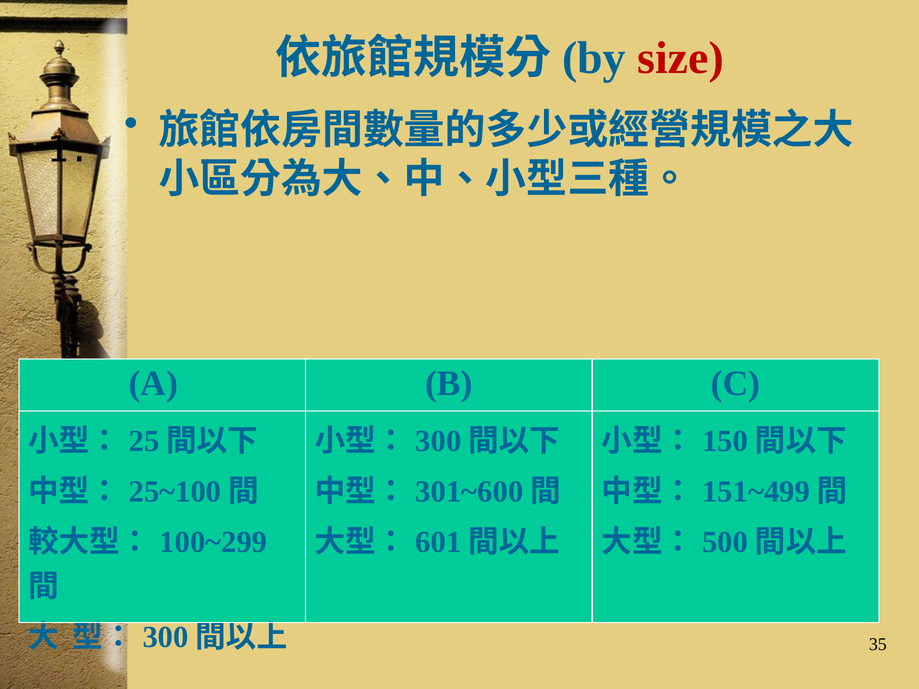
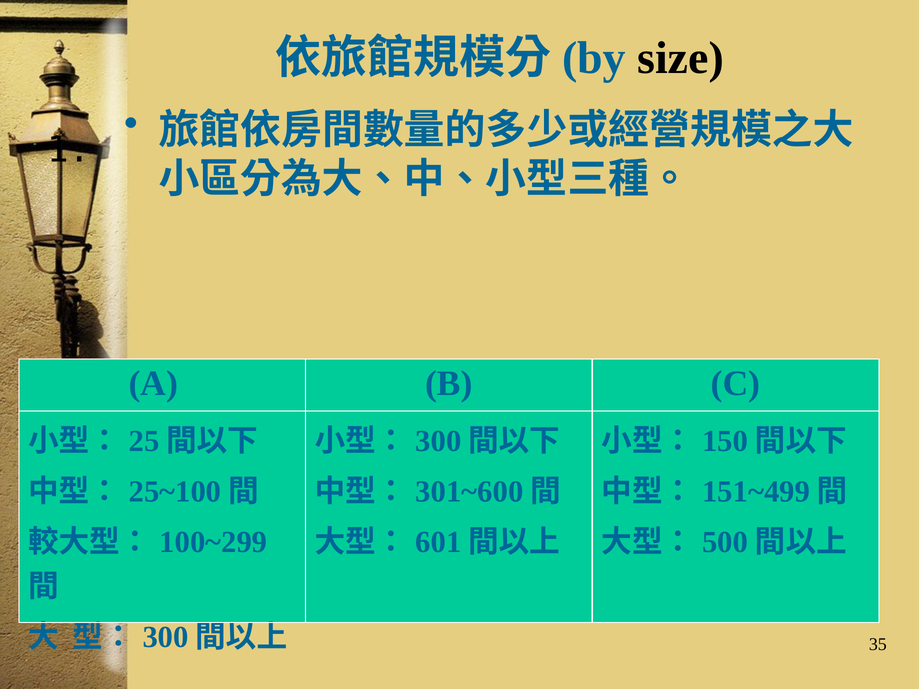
size colour: red -> black
